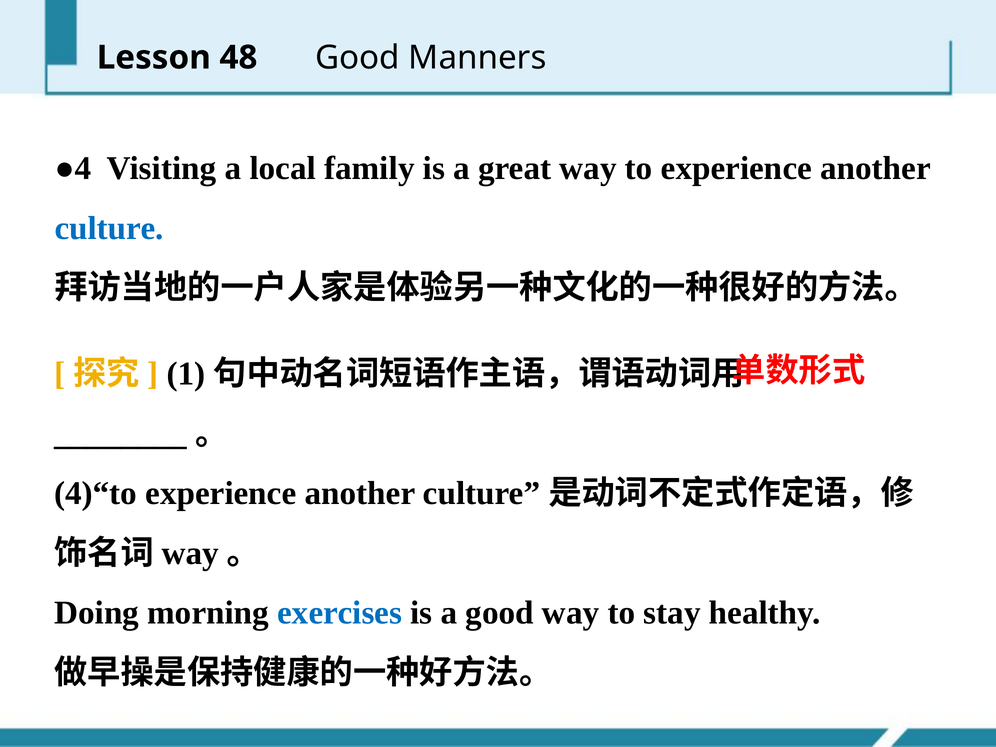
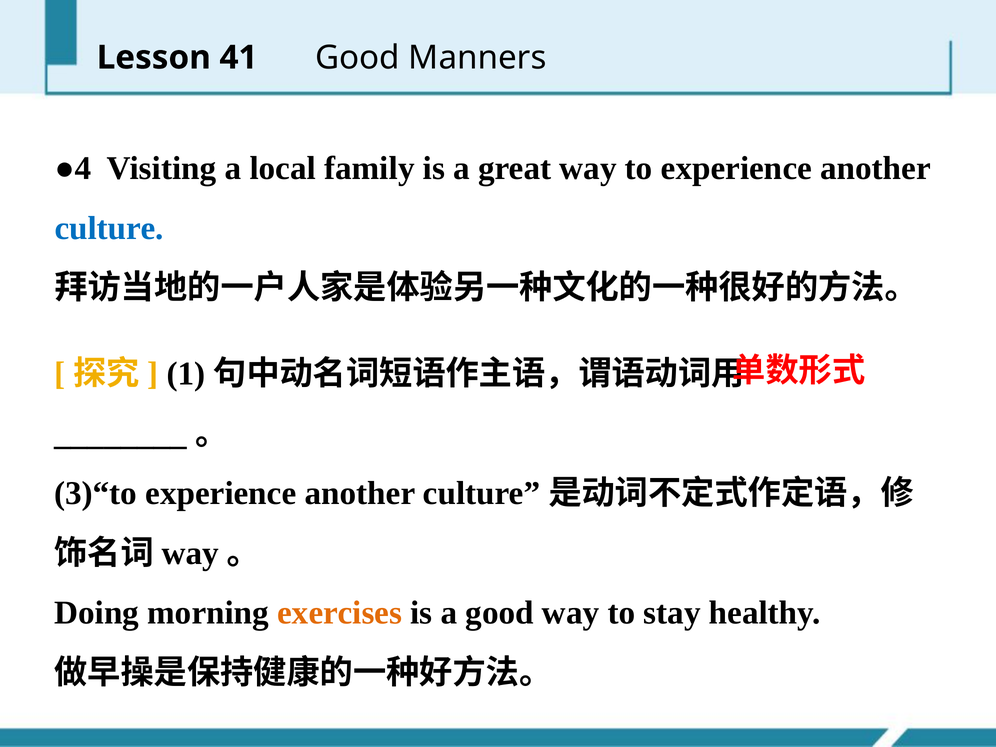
48: 48 -> 41
4)“to: 4)“to -> 3)“to
exercises colour: blue -> orange
